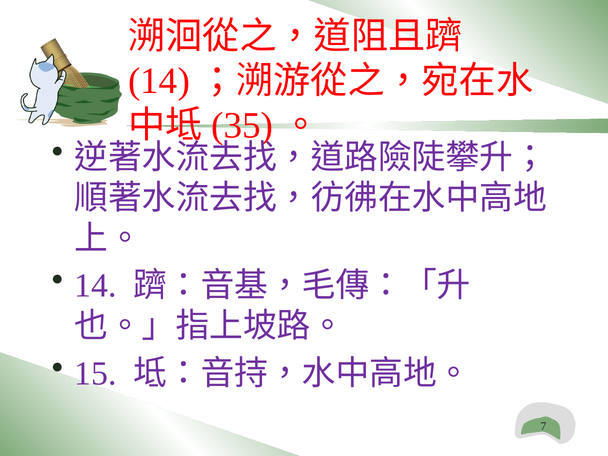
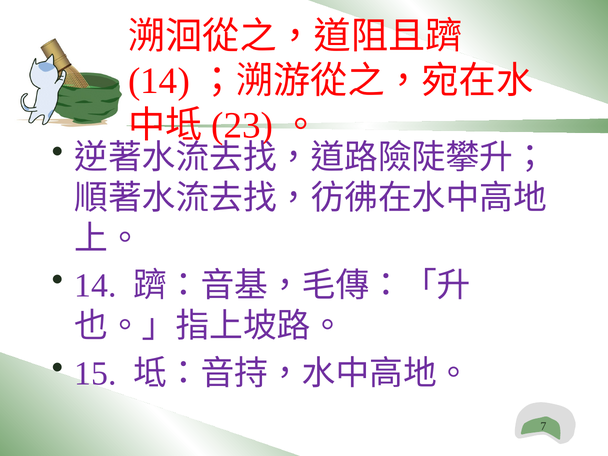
35: 35 -> 23
